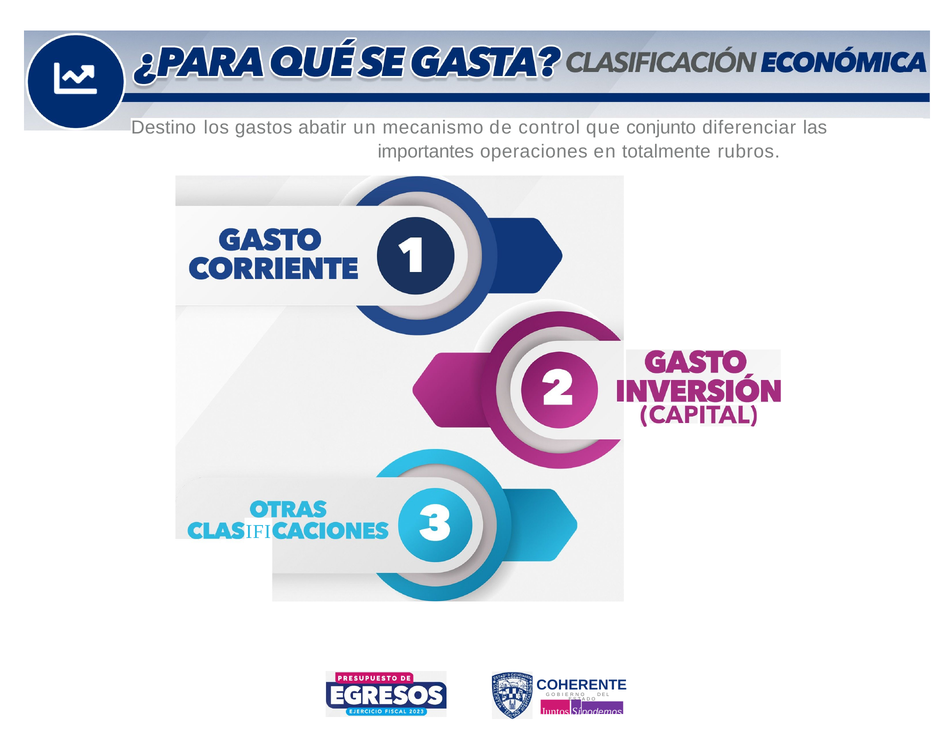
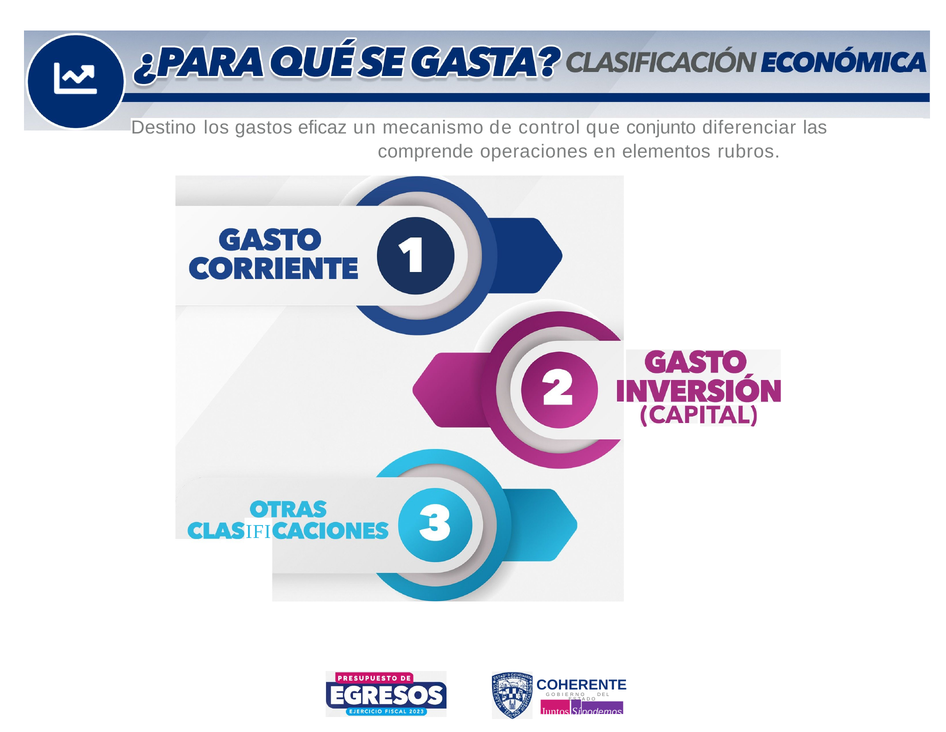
abatir: abatir -> eficaz
importantes: importantes -> comprende
totalmente: totalmente -> elementos
